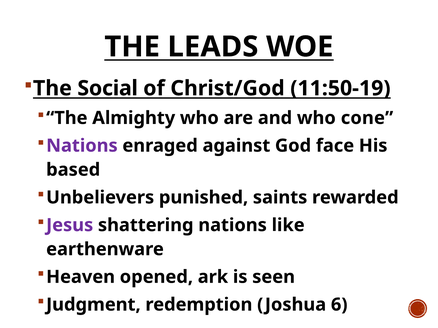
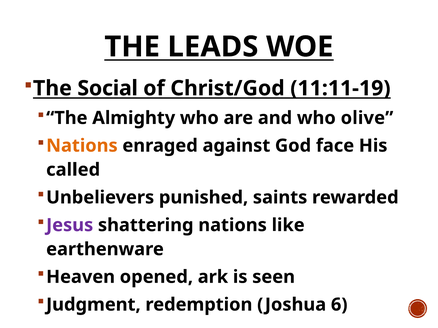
11:50-19: 11:50-19 -> 11:11-19
cone: cone -> olive
Nations at (82, 146) colour: purple -> orange
based: based -> called
